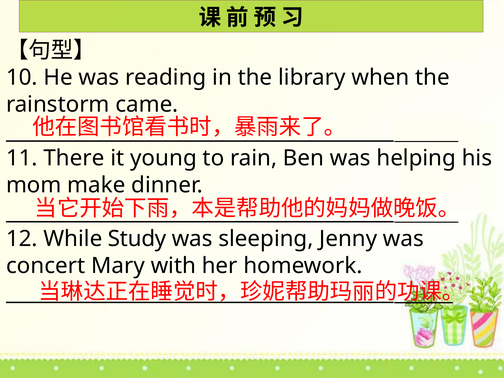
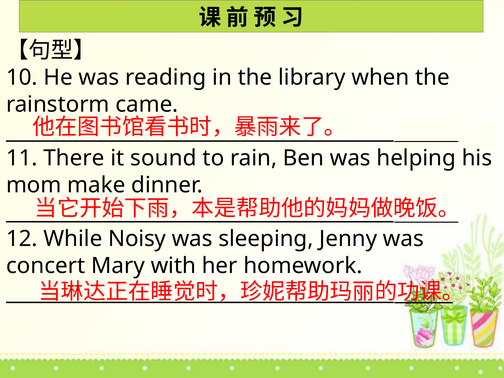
young: young -> sound
Study: Study -> Noisy
